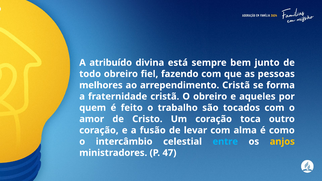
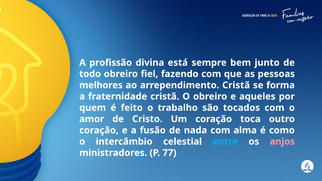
atribuído: atribuído -> profissão
levar: levar -> nada
anjos colour: yellow -> pink
47: 47 -> 77
